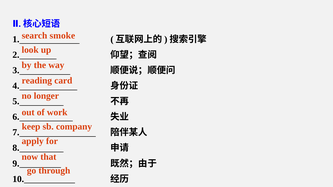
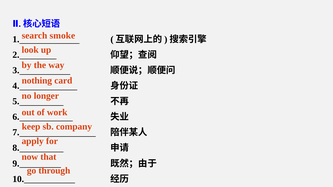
reading: reading -> nothing
